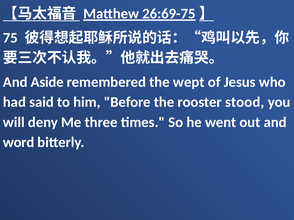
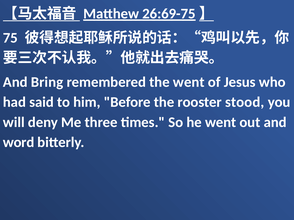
Aside: Aside -> Bring
the wept: wept -> went
